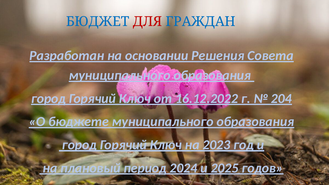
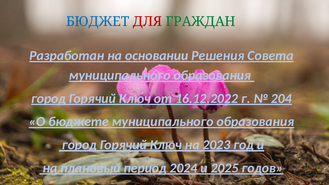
ГРАЖДАН colour: blue -> green
